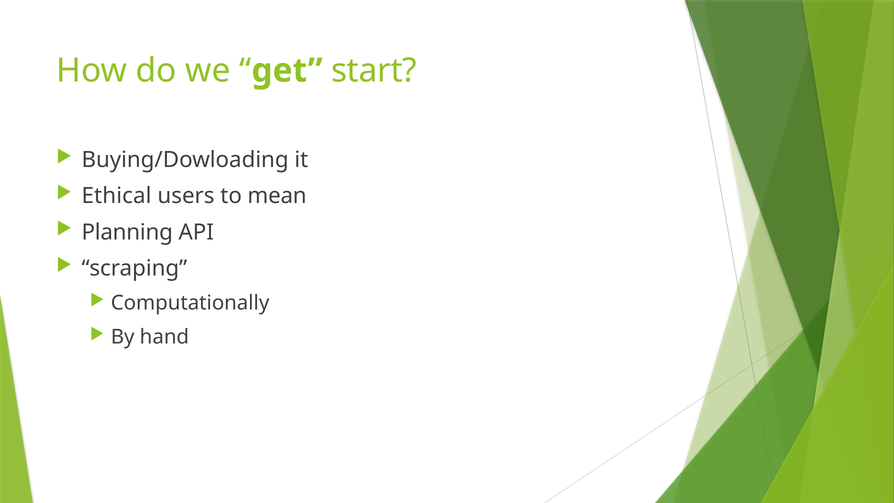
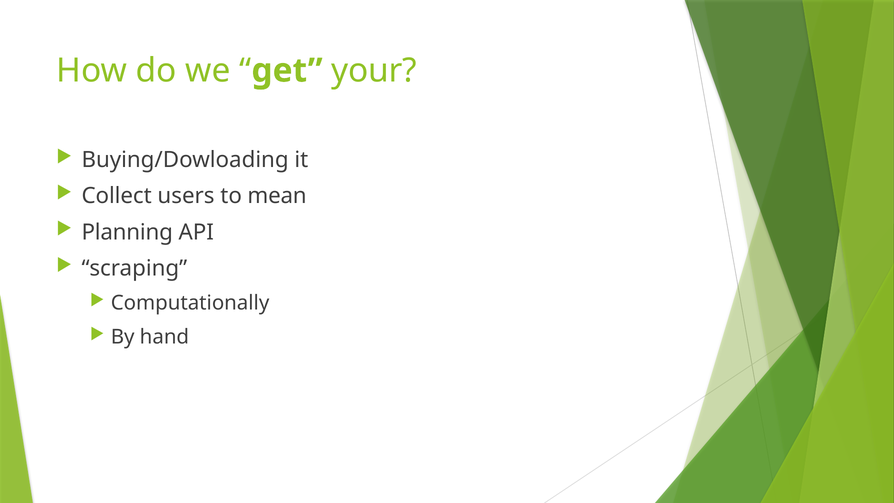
start: start -> your
Ethical: Ethical -> Collect
